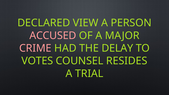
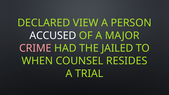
ACCUSED colour: pink -> white
DELAY: DELAY -> JAILED
VOTES: VOTES -> WHEN
